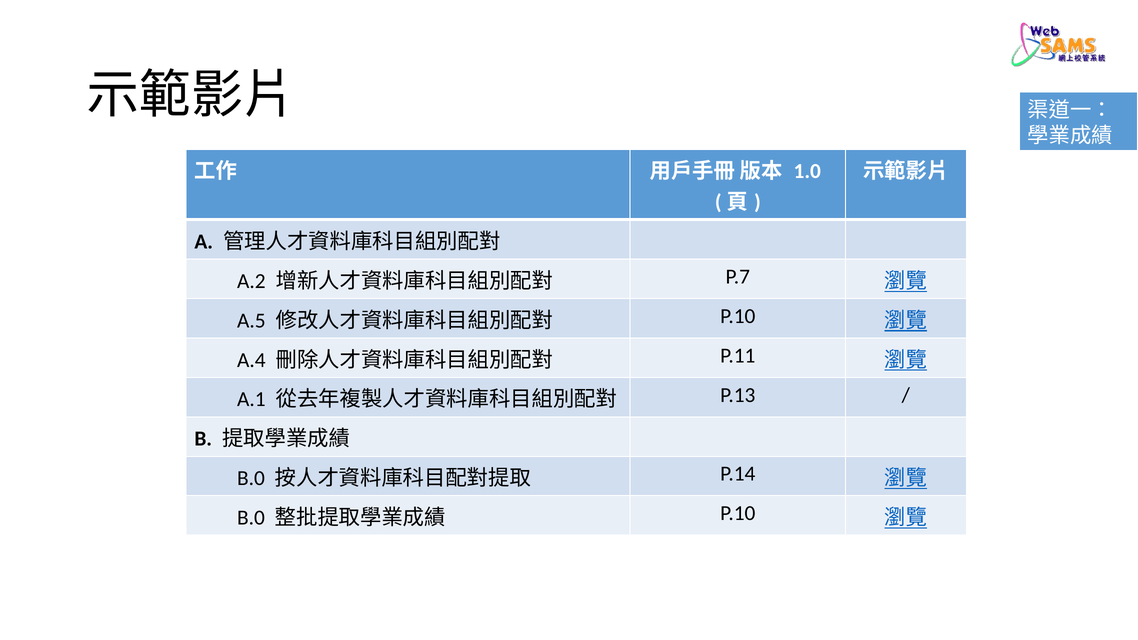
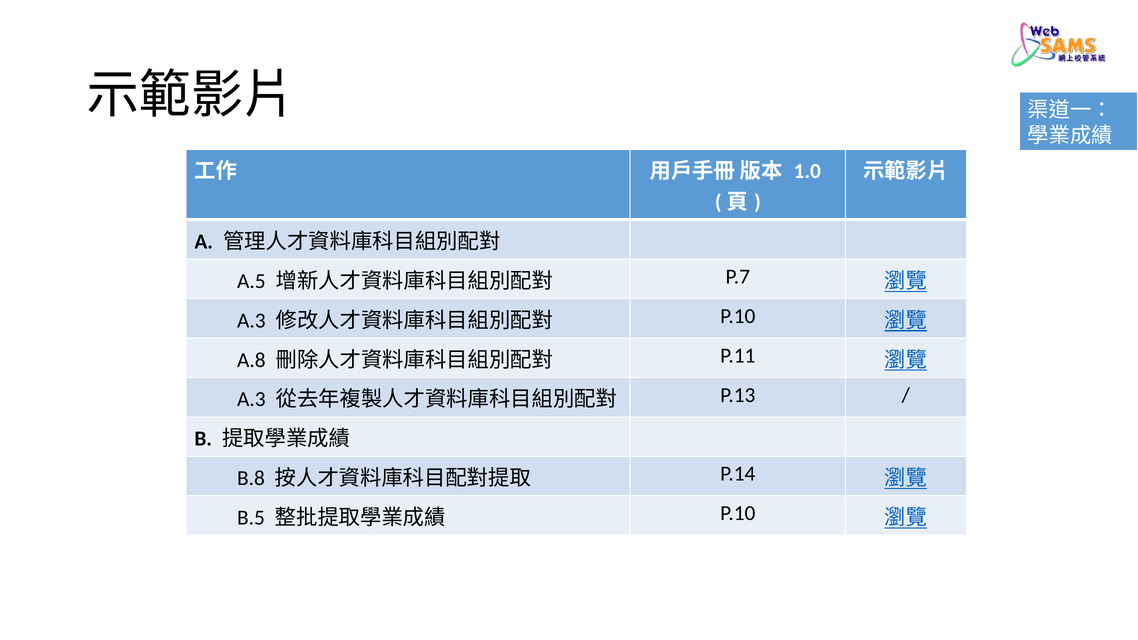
A.2: A.2 -> A.5
A.5 at (251, 321): A.5 -> A.3
A.4: A.4 -> A.8
A.1 at (251, 399): A.1 -> A.3
B.0 at (251, 478): B.0 -> B.8
B.0 at (251, 518): B.0 -> B.5
